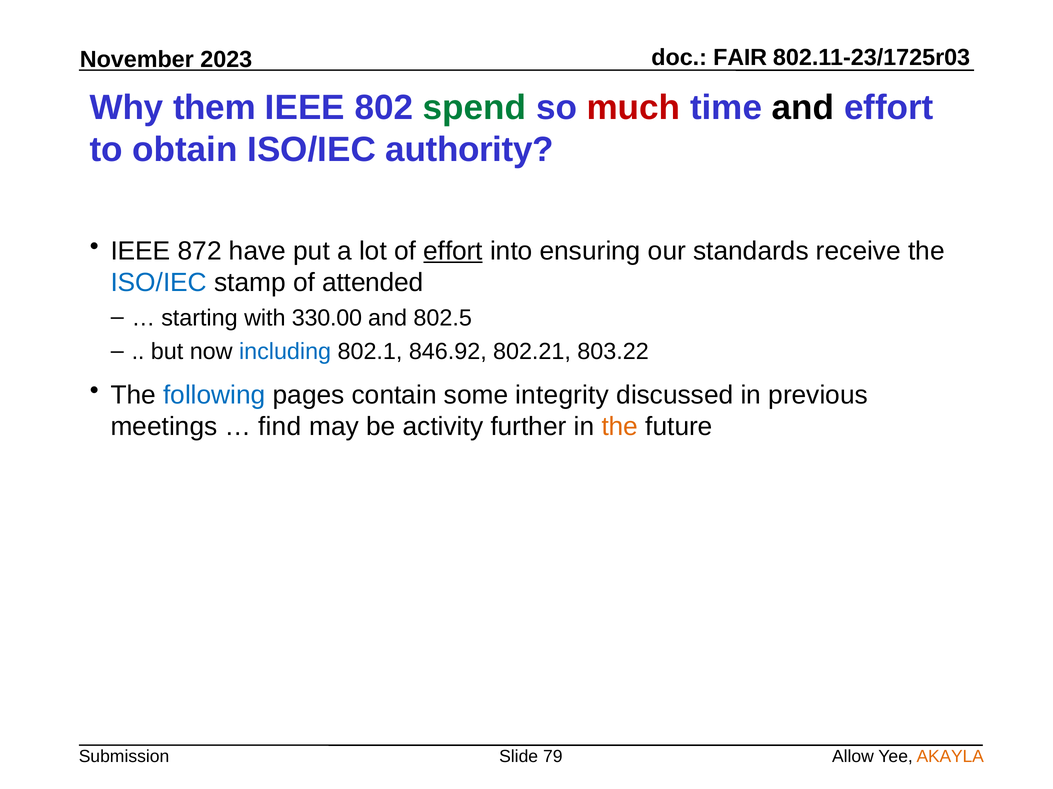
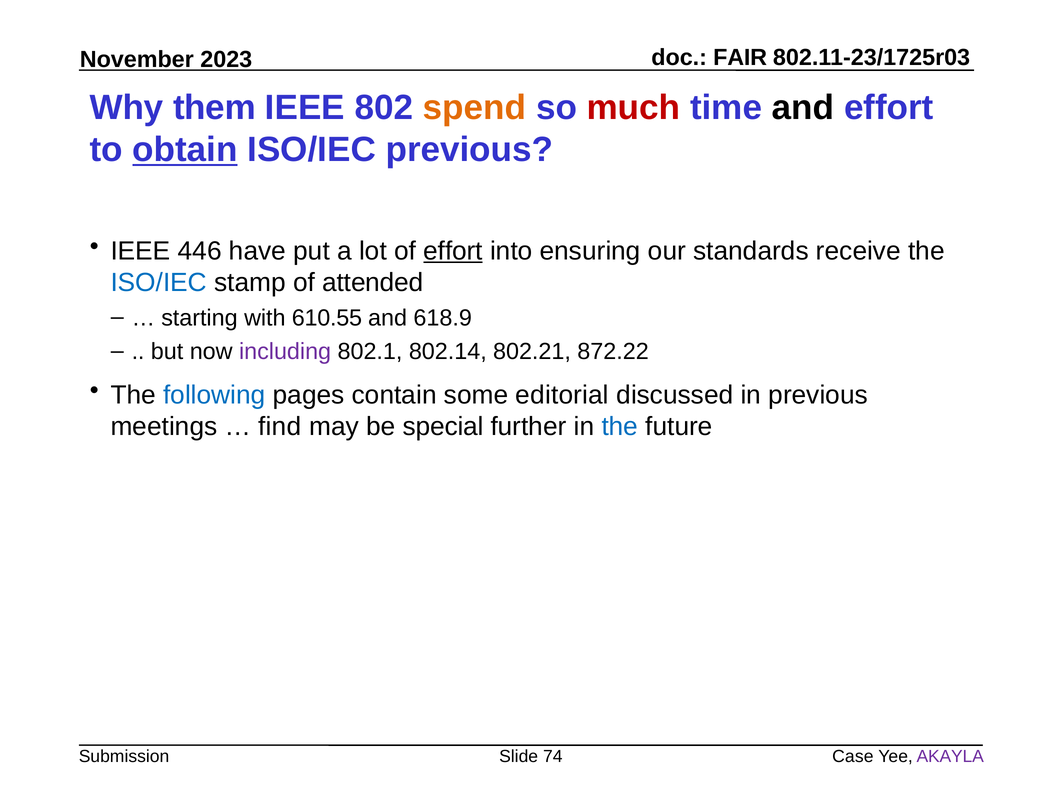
spend colour: green -> orange
obtain underline: none -> present
ISO/IEC authority: authority -> previous
872: 872 -> 446
330.00: 330.00 -> 610.55
802.5: 802.5 -> 618.9
including colour: blue -> purple
846.92: 846.92 -> 802.14
803.22: 803.22 -> 872.22
integrity: integrity -> editorial
activity: activity -> special
the at (620, 427) colour: orange -> blue
79: 79 -> 74
Allow: Allow -> Case
AKAYLA colour: orange -> purple
